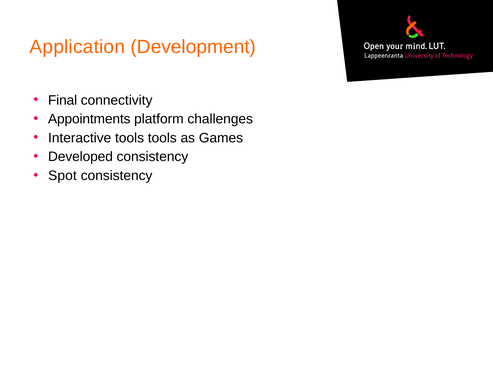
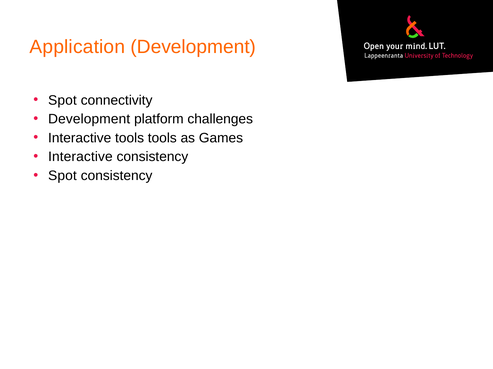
Final at (63, 100): Final -> Spot
Appointments at (89, 119): Appointments -> Development
Developed at (80, 157): Developed -> Interactive
